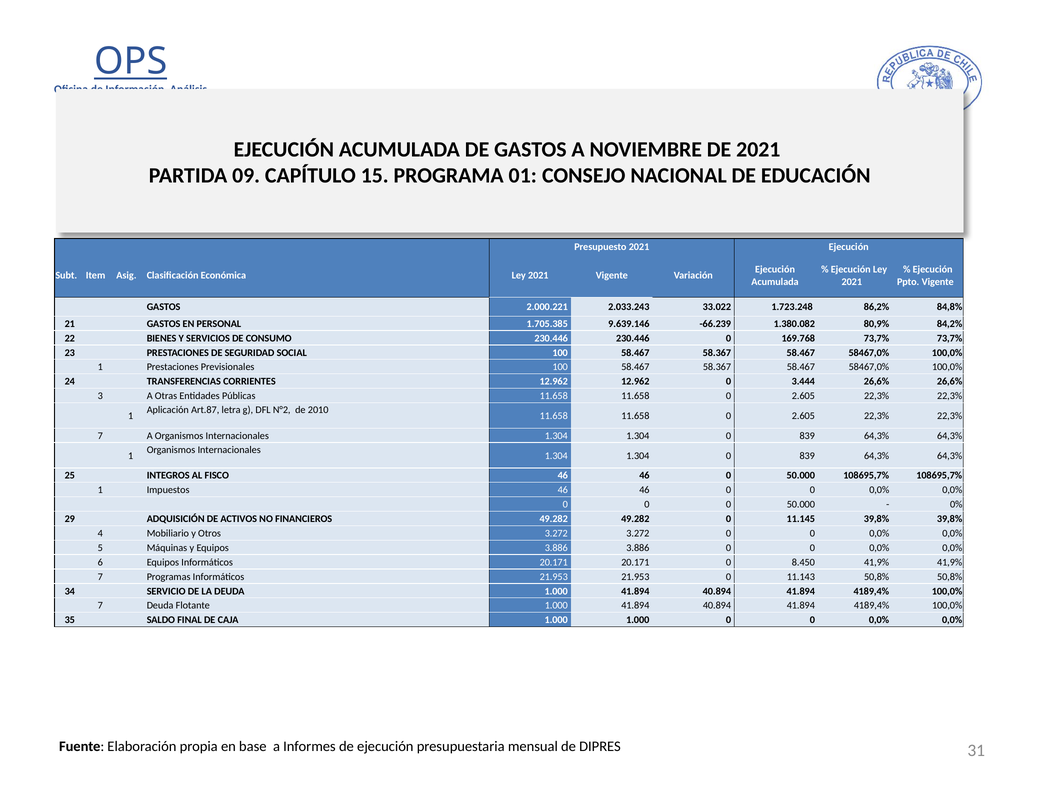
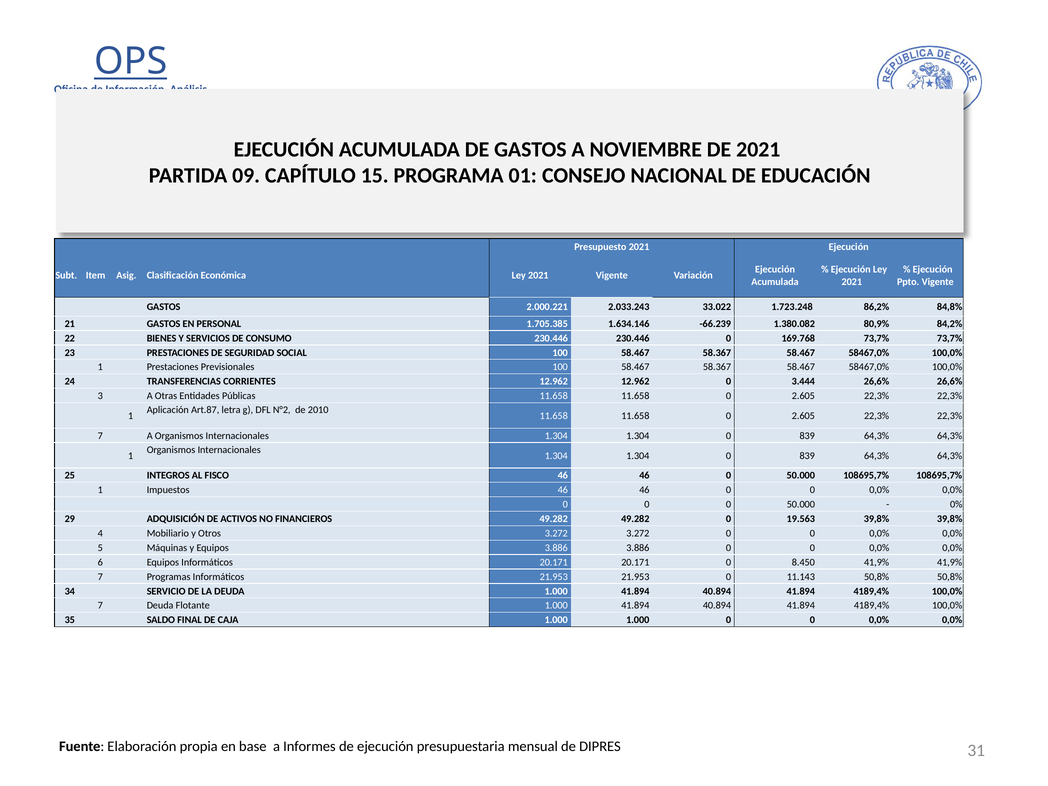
9.639.146: 9.639.146 -> 1.634.146
11.145: 11.145 -> 19.563
